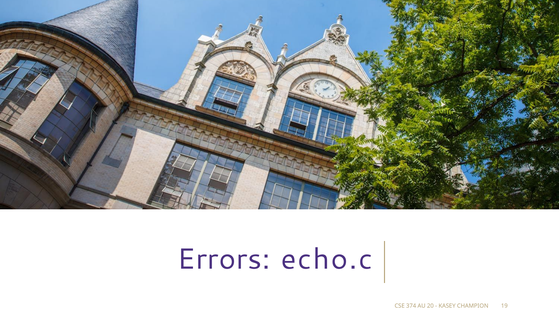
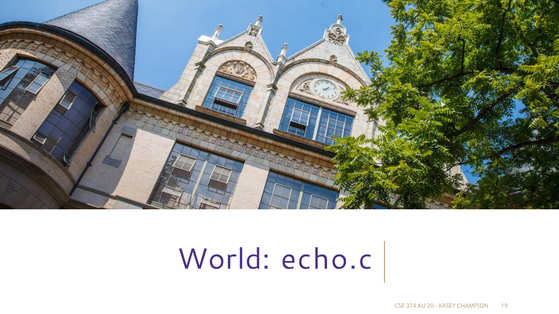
Errors: Errors -> World
